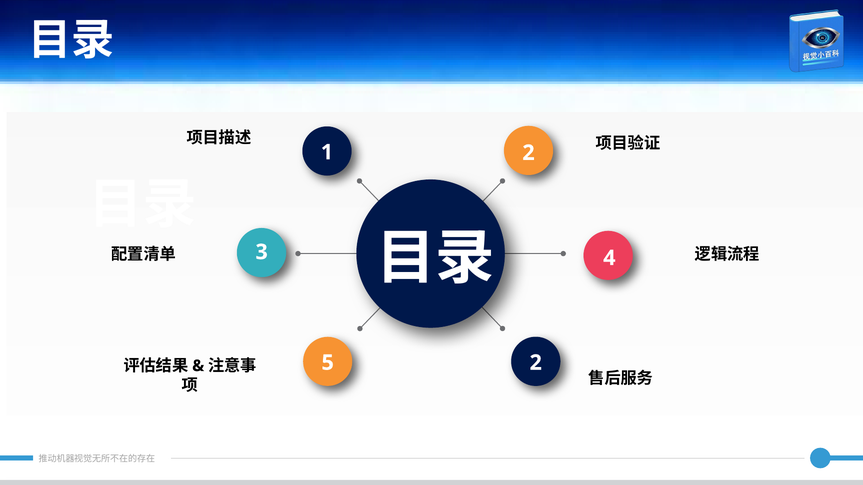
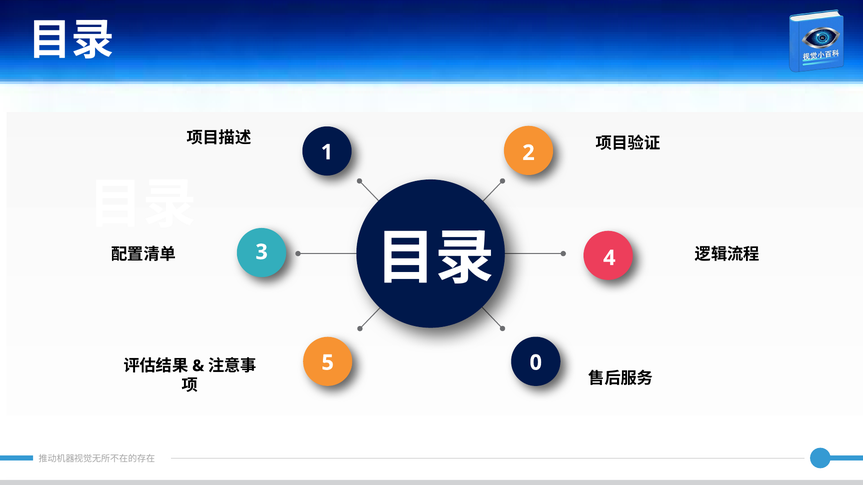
5 2: 2 -> 0
